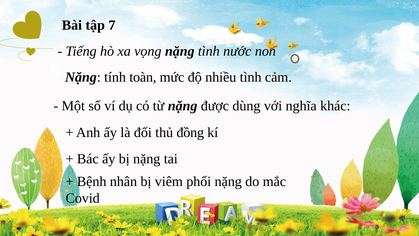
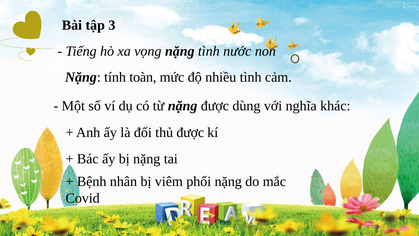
7: 7 -> 3
thủ đồng: đồng -> được
